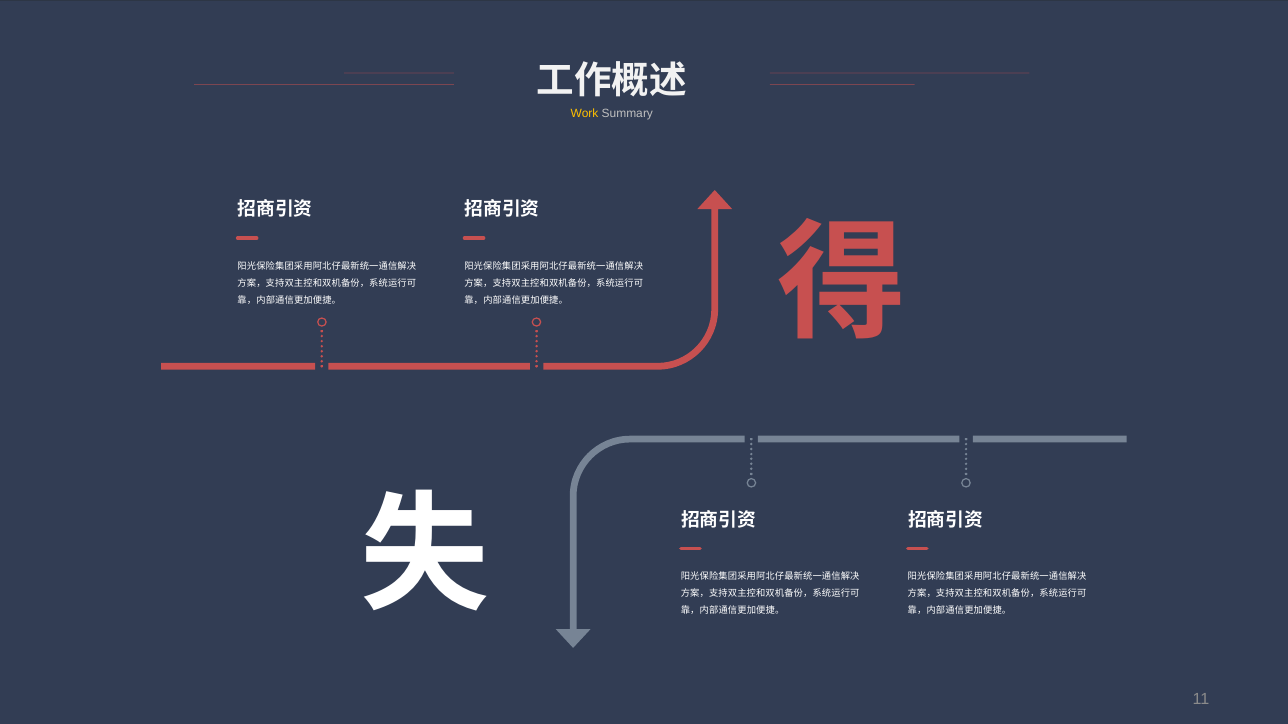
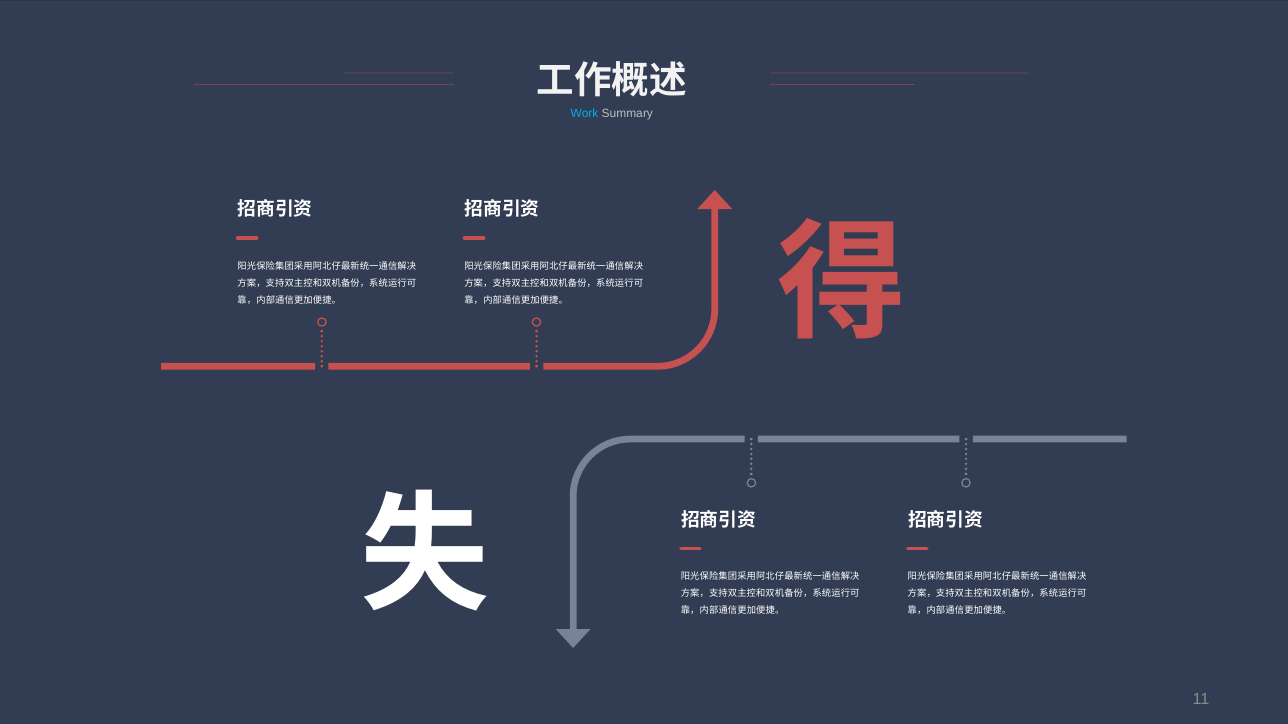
Work colour: yellow -> light blue
